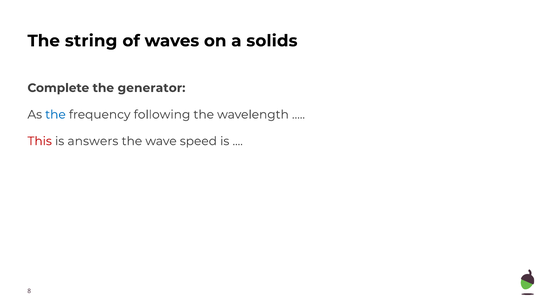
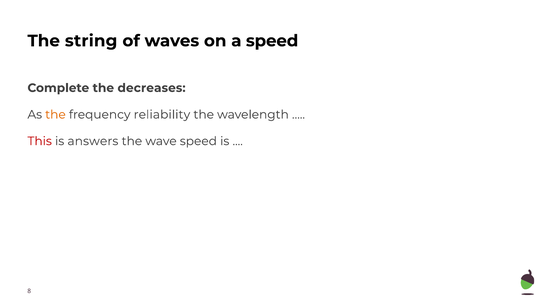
a solids: solids -> speed
generator: generator -> decreases
the at (55, 114) colour: blue -> orange
following: following -> reliability
